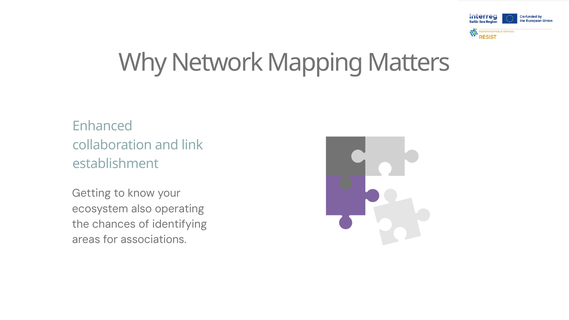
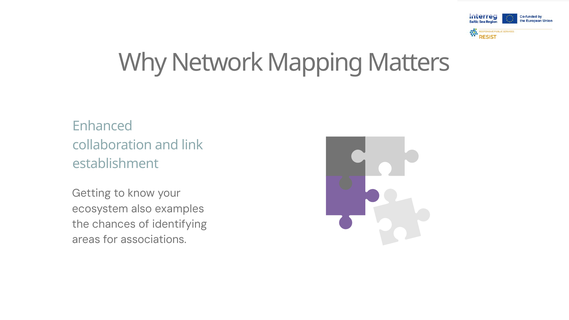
operating: operating -> examples
